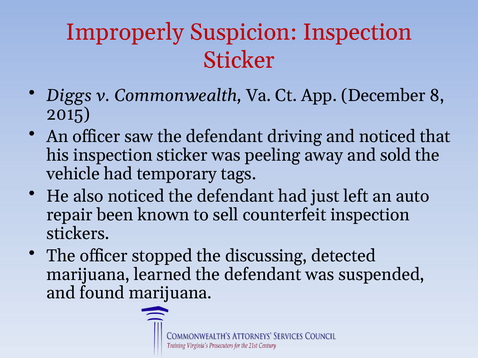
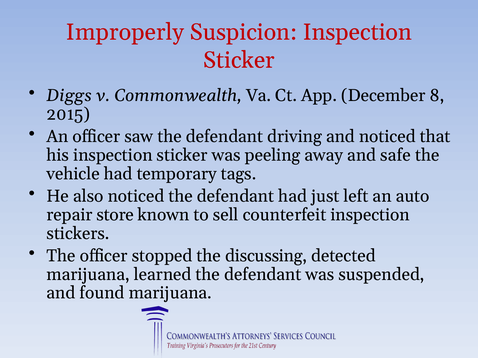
sold: sold -> safe
been: been -> store
